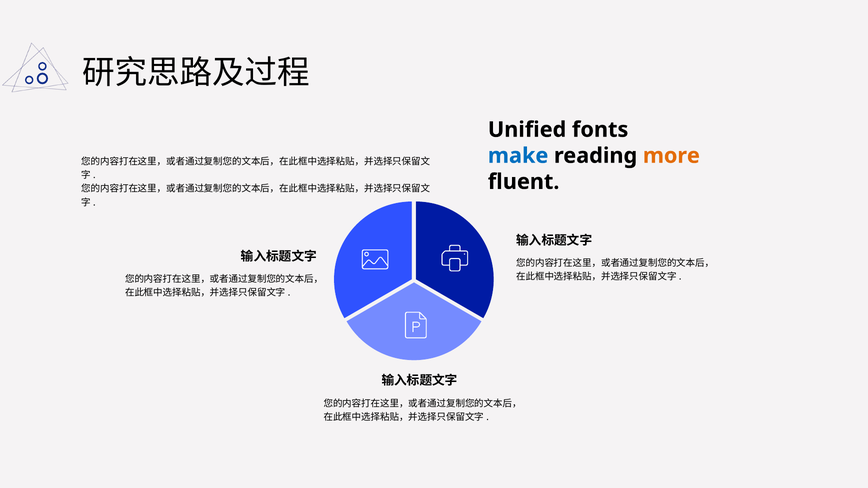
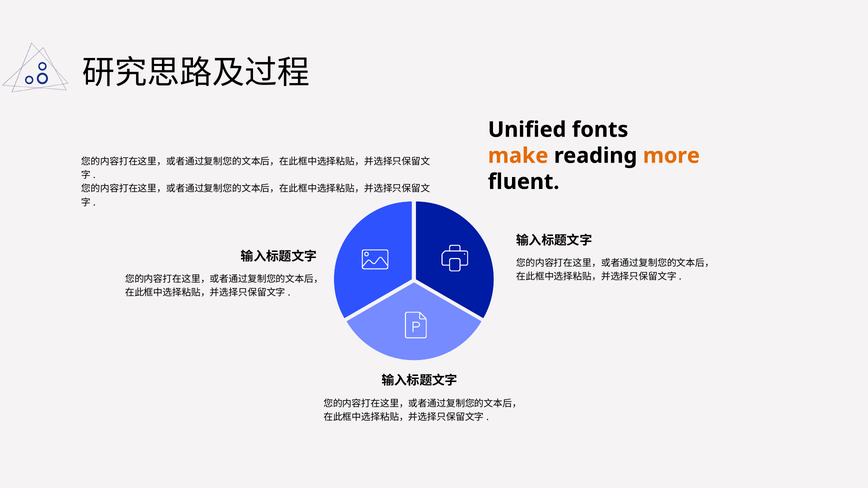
make colour: blue -> orange
